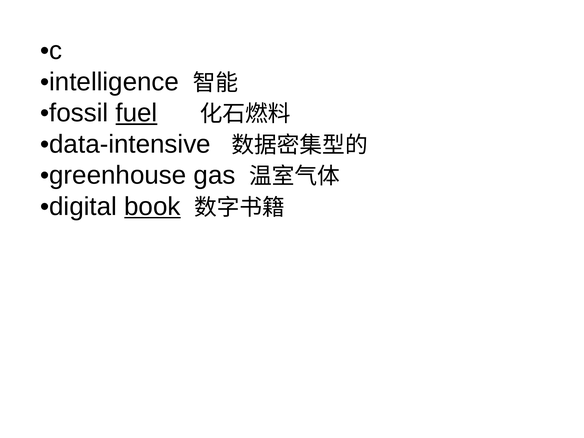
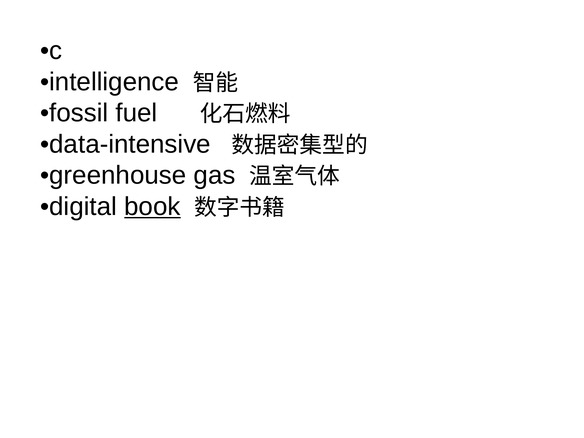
fuel underline: present -> none
